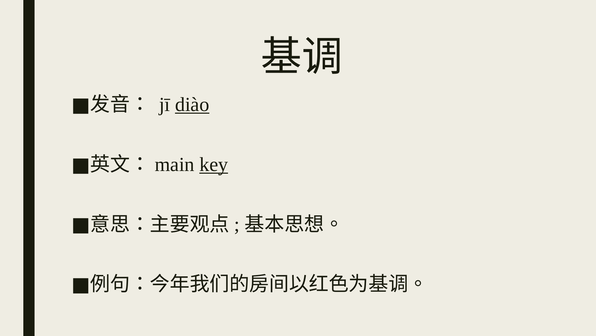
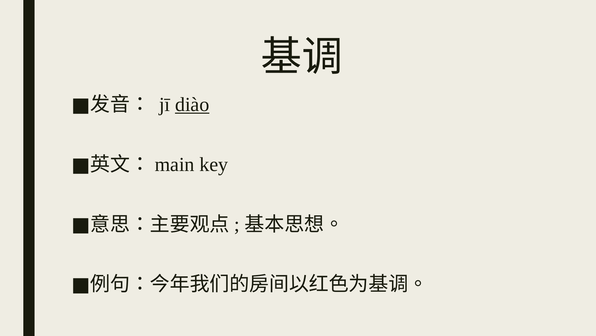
key underline: present -> none
